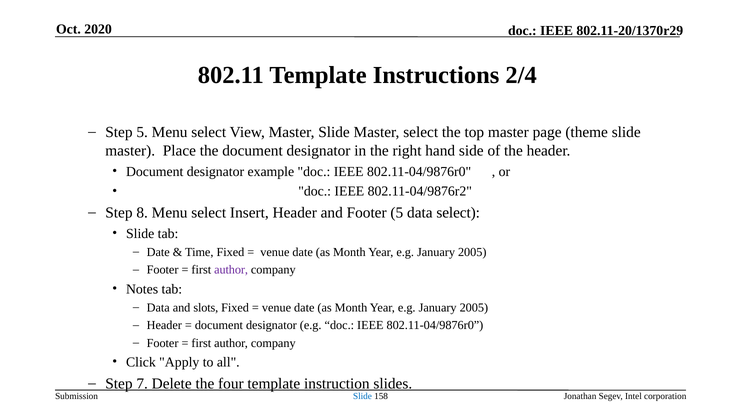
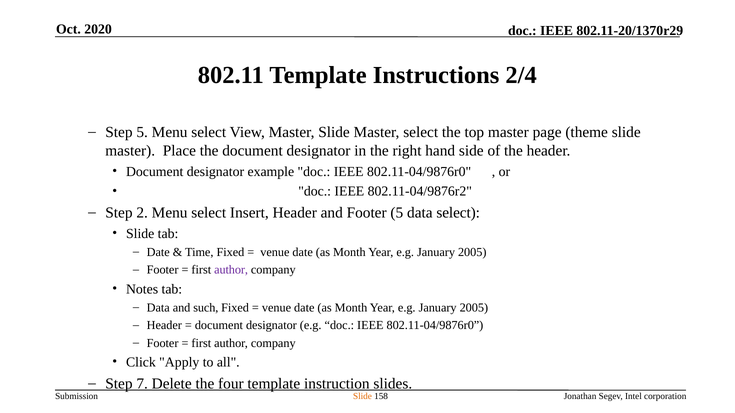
8: 8 -> 2
slots: slots -> such
Slide at (362, 397) colour: blue -> orange
